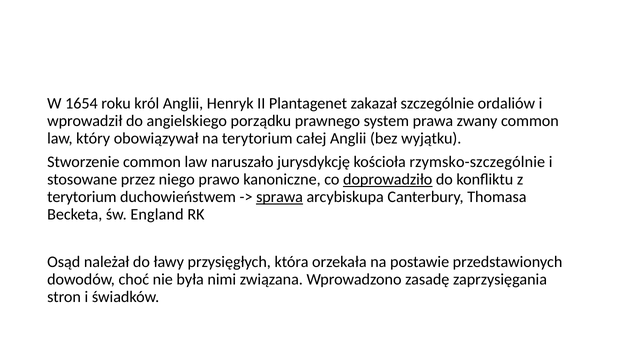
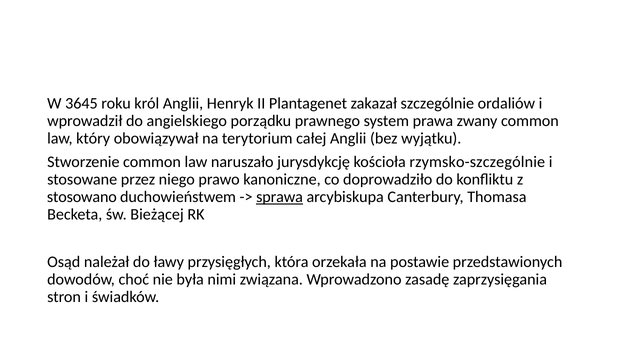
1654: 1654 -> 3645
doprowadziło underline: present -> none
terytorium at (82, 197): terytorium -> stosowano
England: England -> Bieżącej
